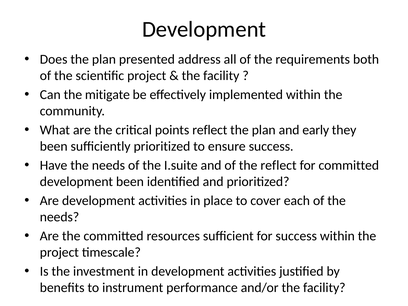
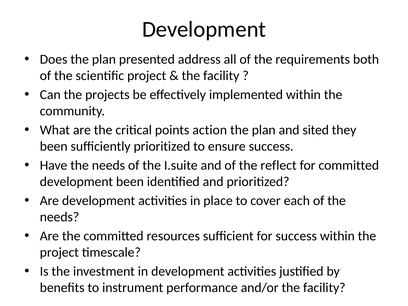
mitigate: mitigate -> projects
points reflect: reflect -> action
early: early -> sited
